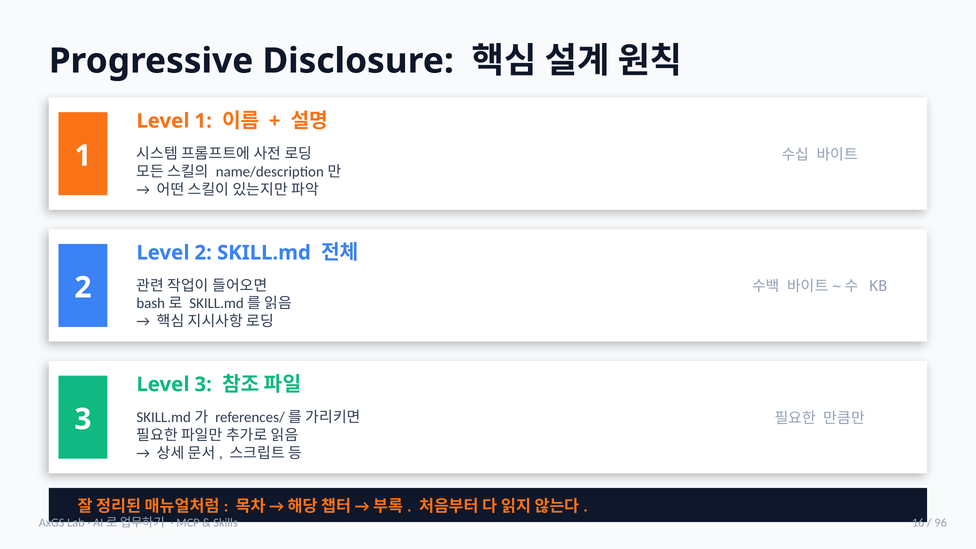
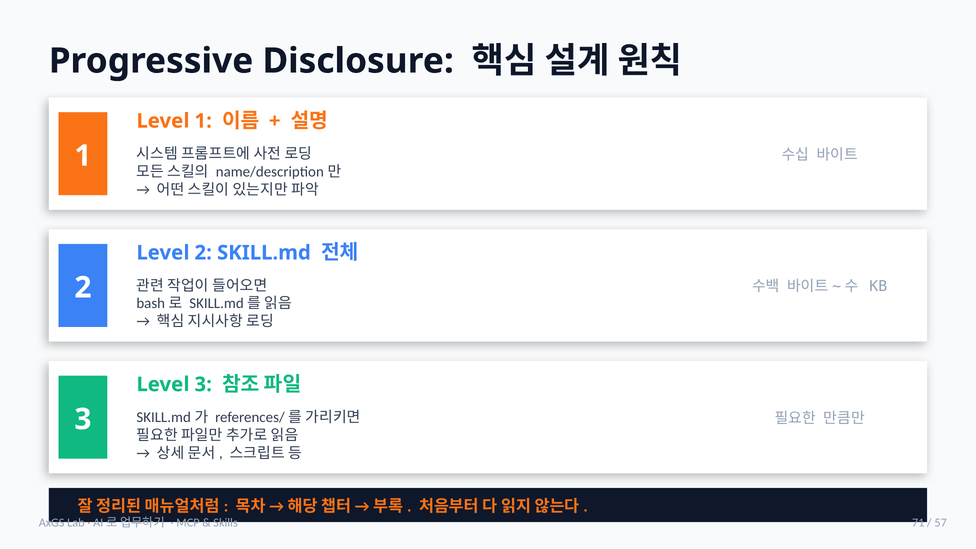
16: 16 -> 71
96: 96 -> 57
